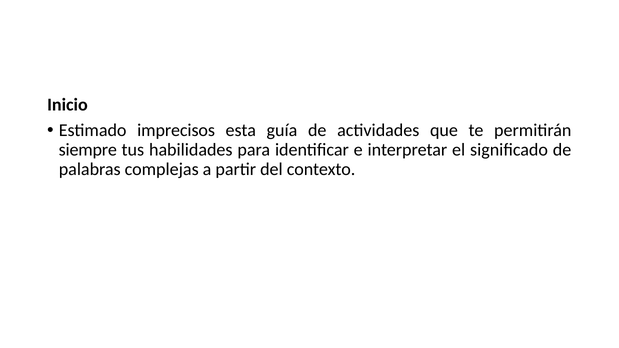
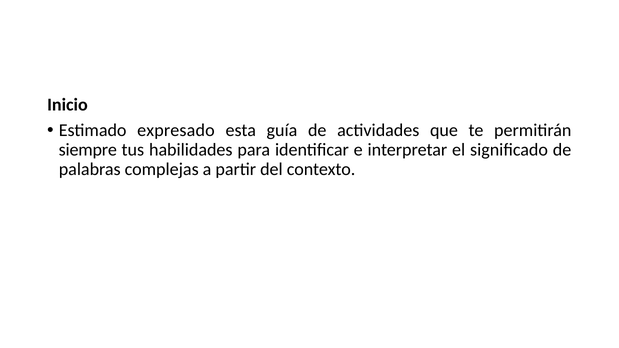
imprecisos: imprecisos -> expresado
